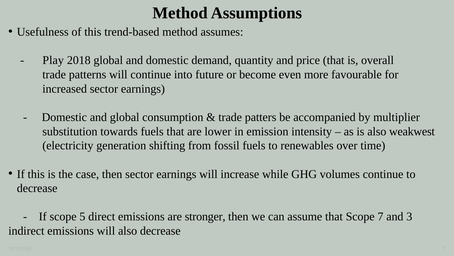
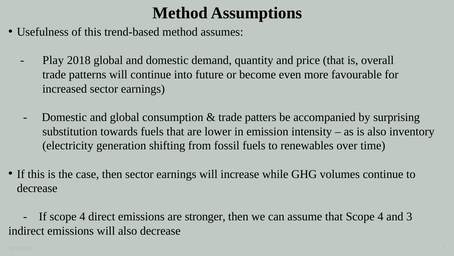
multiplier: multiplier -> surprising
weakwest: weakwest -> inventory
If scope 5: 5 -> 4
that Scope 7: 7 -> 4
